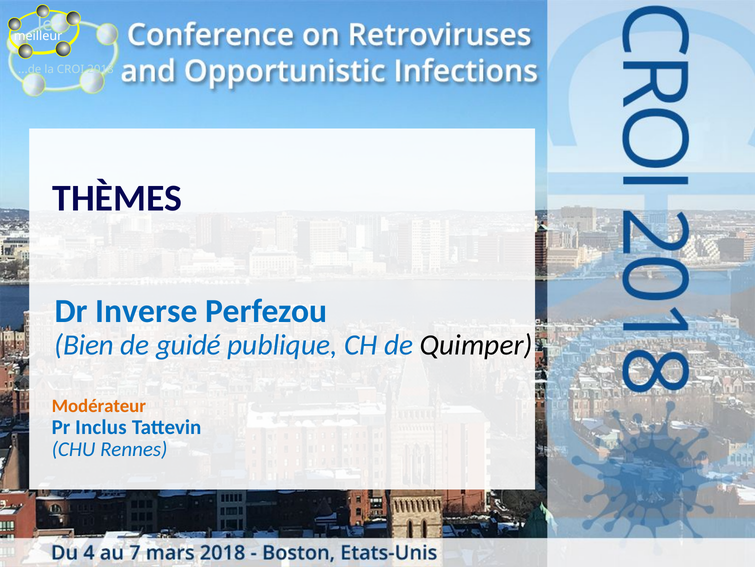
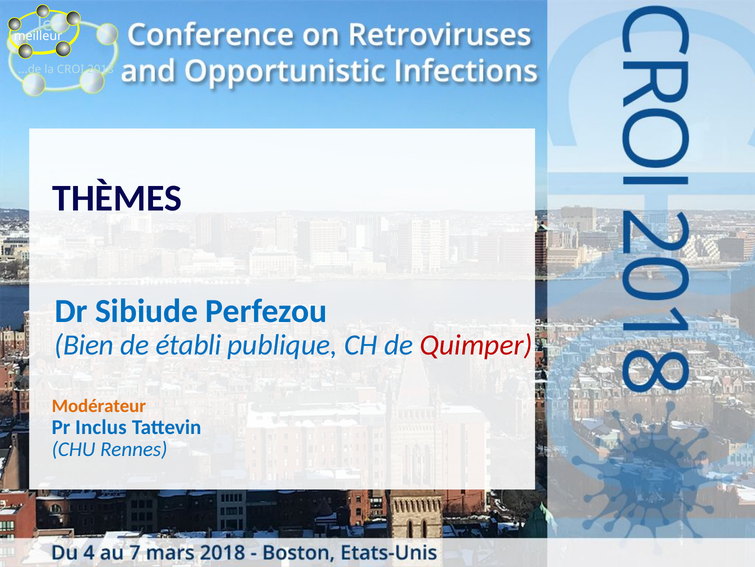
Inverse: Inverse -> Sibiude
guidé: guidé -> établi
Quimper colour: black -> red
